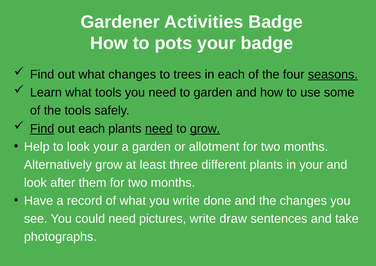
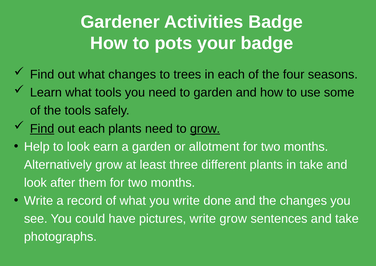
seasons underline: present -> none
need at (159, 129) underline: present -> none
look your: your -> earn
in your: your -> take
Have at (39, 201): Have -> Write
could need: need -> have
write draw: draw -> grow
